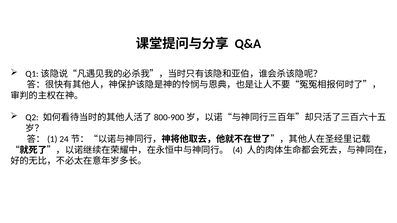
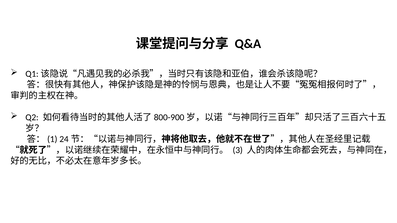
4: 4 -> 3
